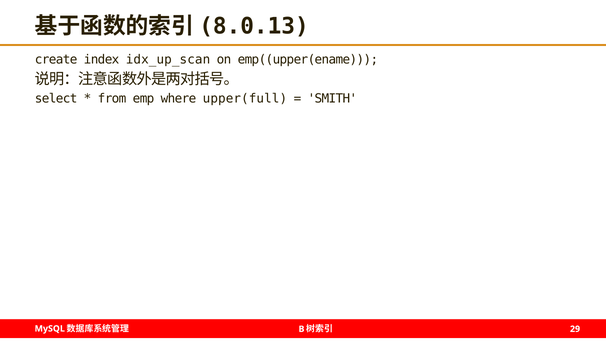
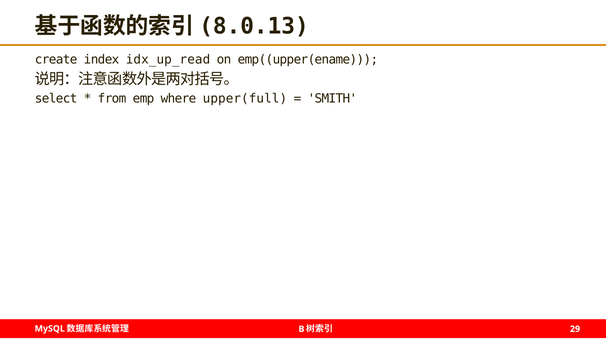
idx_up_scan: idx_up_scan -> idx_up_read
